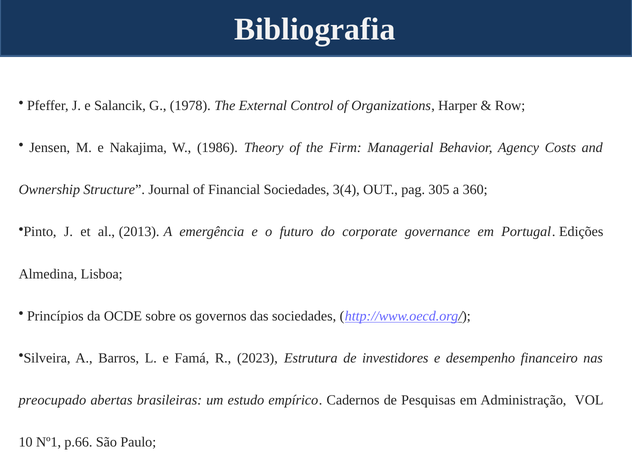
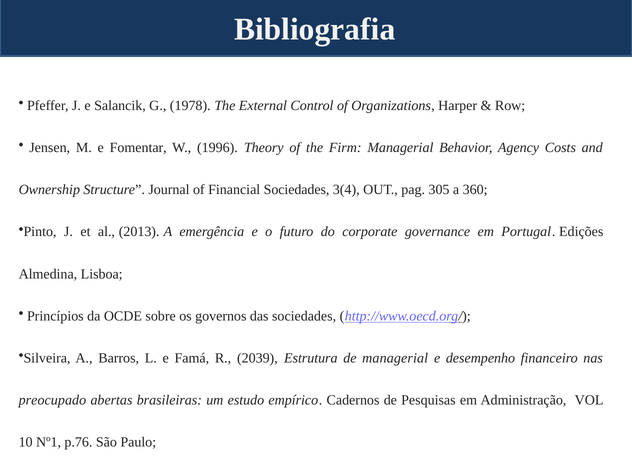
Nakajima: Nakajima -> Fomentar
1986: 1986 -> 1996
2023: 2023 -> 2039
de investidores: investidores -> managerial
p.66: p.66 -> p.76
